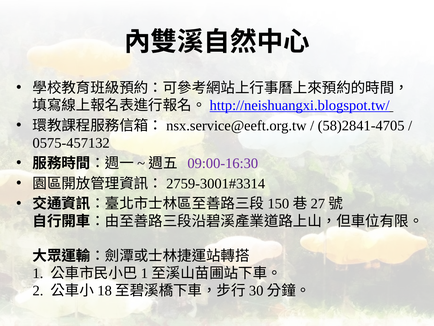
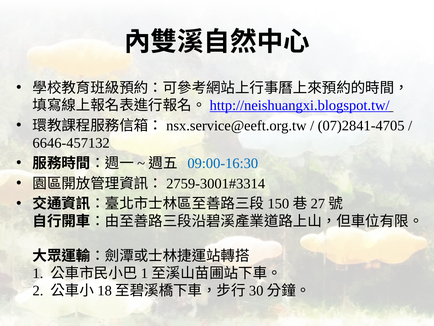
58)2841-4705: 58)2841-4705 -> 07)2841-4705
0575-457132: 0575-457132 -> 6646-457132
09:00-16:30 colour: purple -> blue
